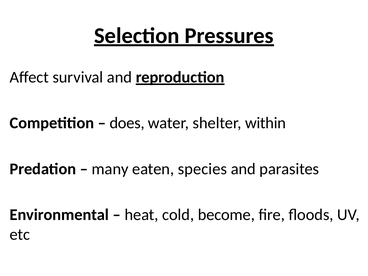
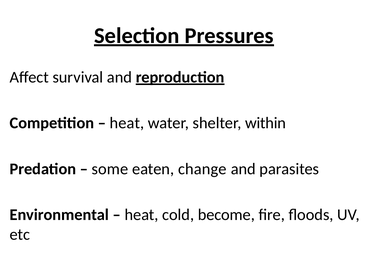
does at (127, 123): does -> heat
many: many -> some
species: species -> change
